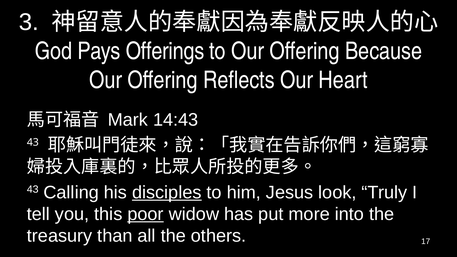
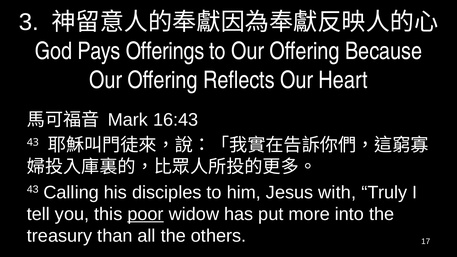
14:43: 14:43 -> 16:43
disciples underline: present -> none
look: look -> with
